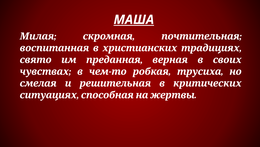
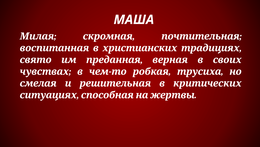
МАША underline: present -> none
